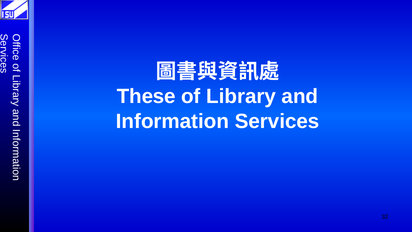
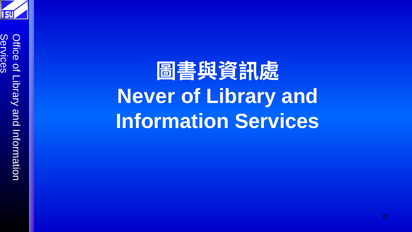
These: These -> Never
